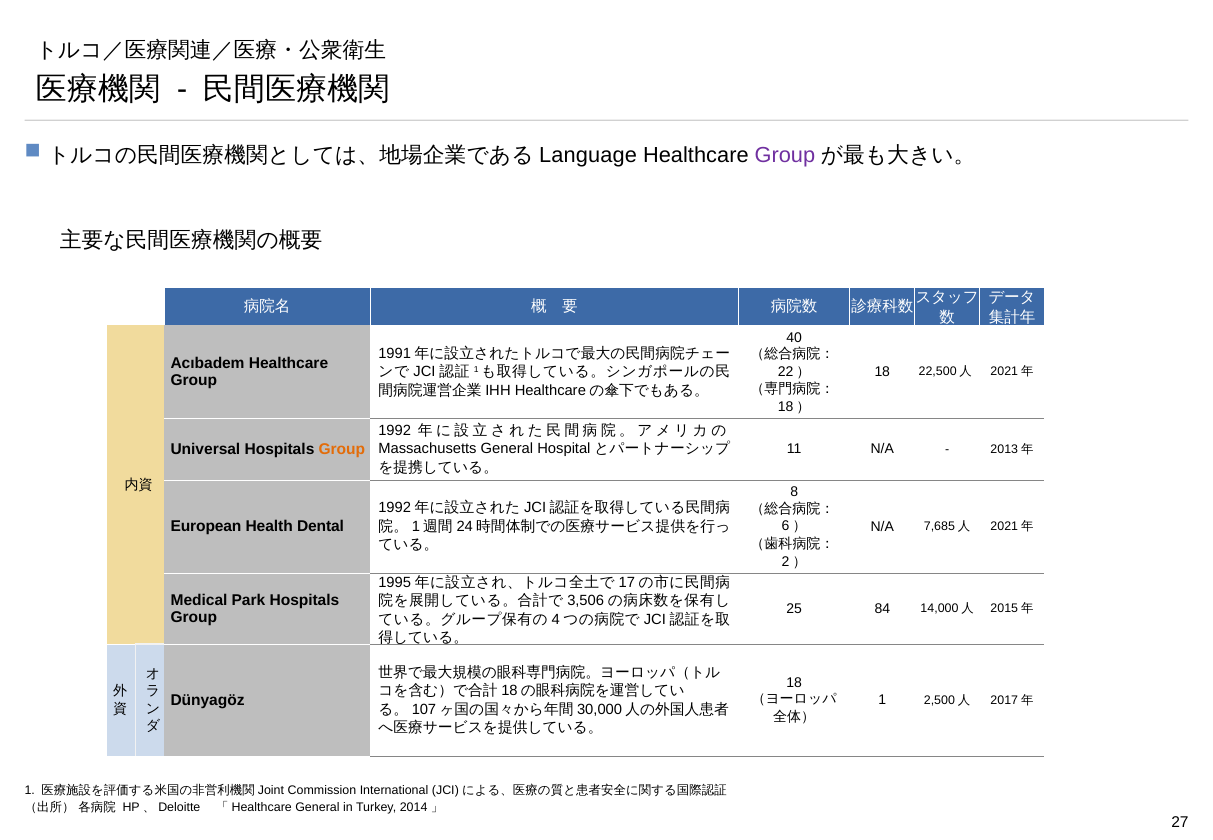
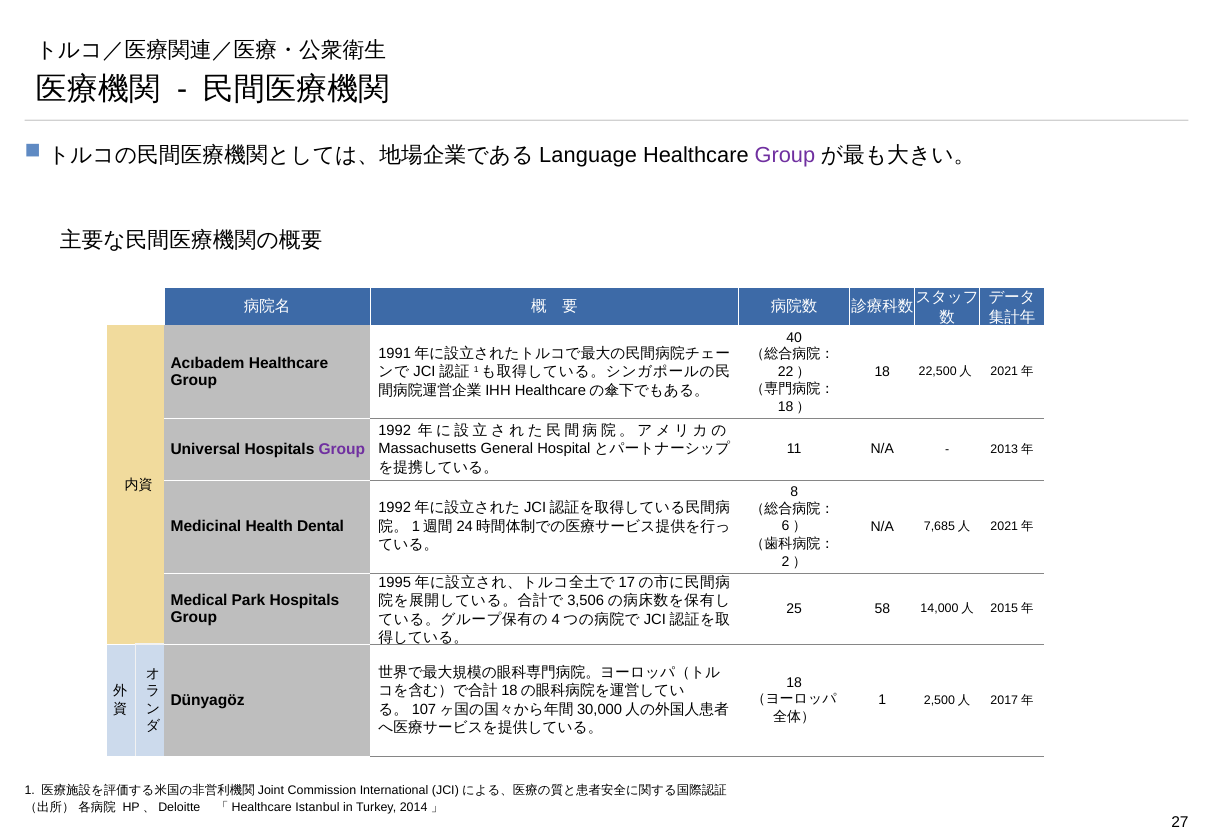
Group at (342, 449) colour: orange -> purple
European: European -> Medicinal
84: 84 -> 58
「Healthcare General: General -> Istanbul
